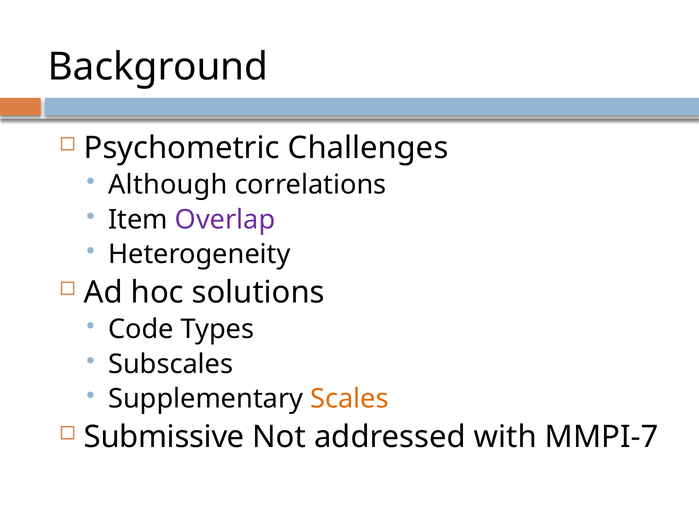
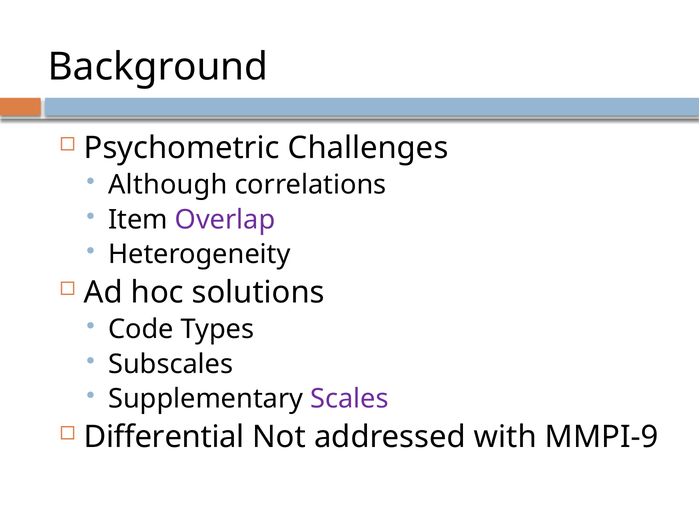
Scales colour: orange -> purple
Submissive: Submissive -> Differential
MMPI-7: MMPI-7 -> MMPI-9
